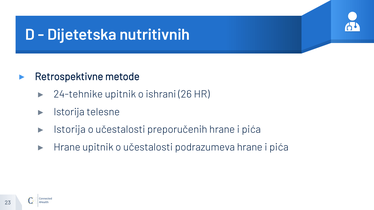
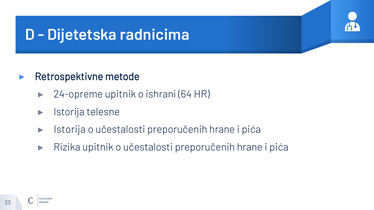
nutritivnih: nutritivnih -> radnicima
24-tehnike: 24-tehnike -> 24-opreme
26: 26 -> 64
Hrane at (67, 147): Hrane -> Rizika
upitnik o učestalosti podrazumeva: podrazumeva -> preporučenih
